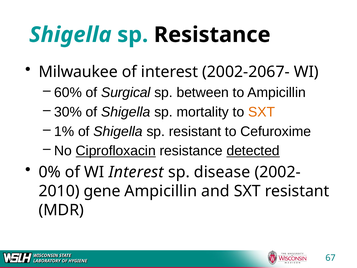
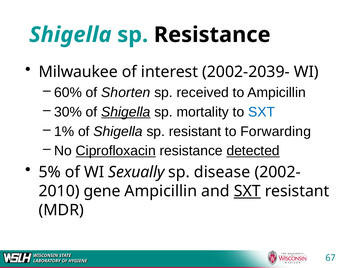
2002-2067-: 2002-2067- -> 2002-2039-
Surgical: Surgical -> Shorten
between: between -> received
Shigella at (126, 112) underline: none -> present
SXT at (262, 112) colour: orange -> blue
Cefuroxime: Cefuroxime -> Forwarding
0%: 0% -> 5%
WI Interest: Interest -> Sexually
SXT at (247, 191) underline: none -> present
